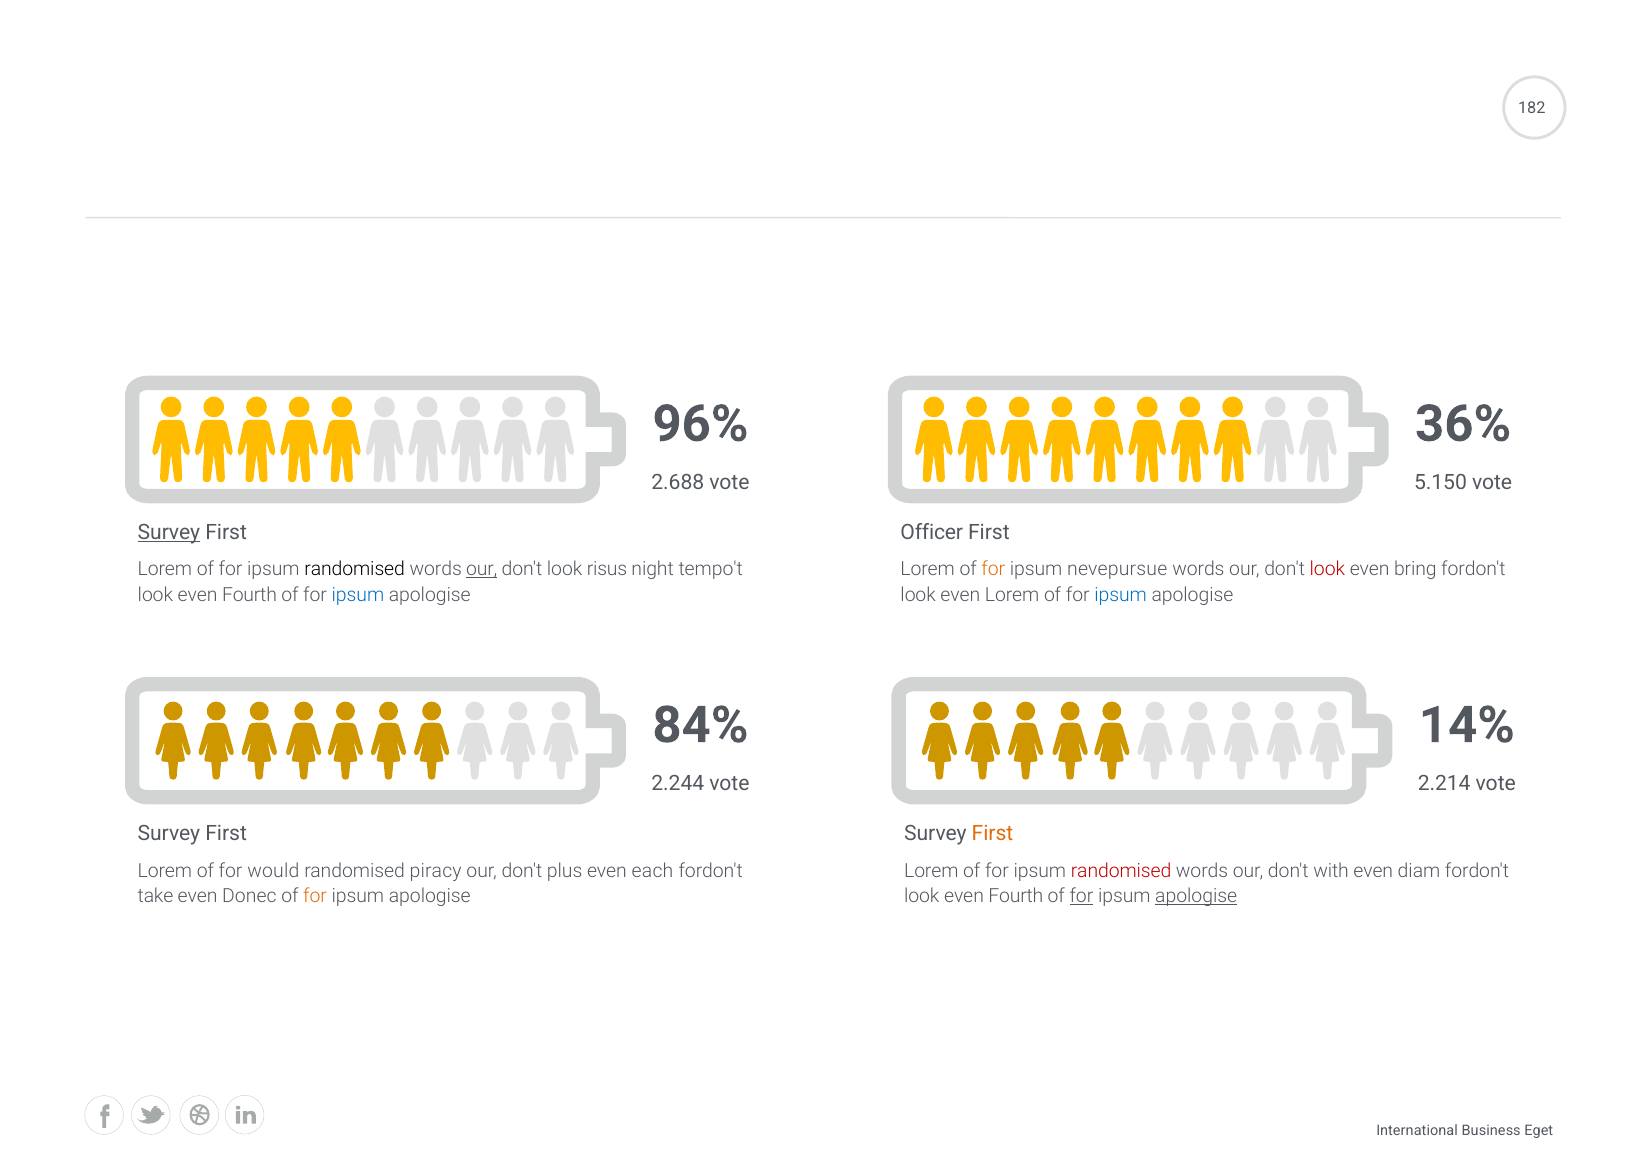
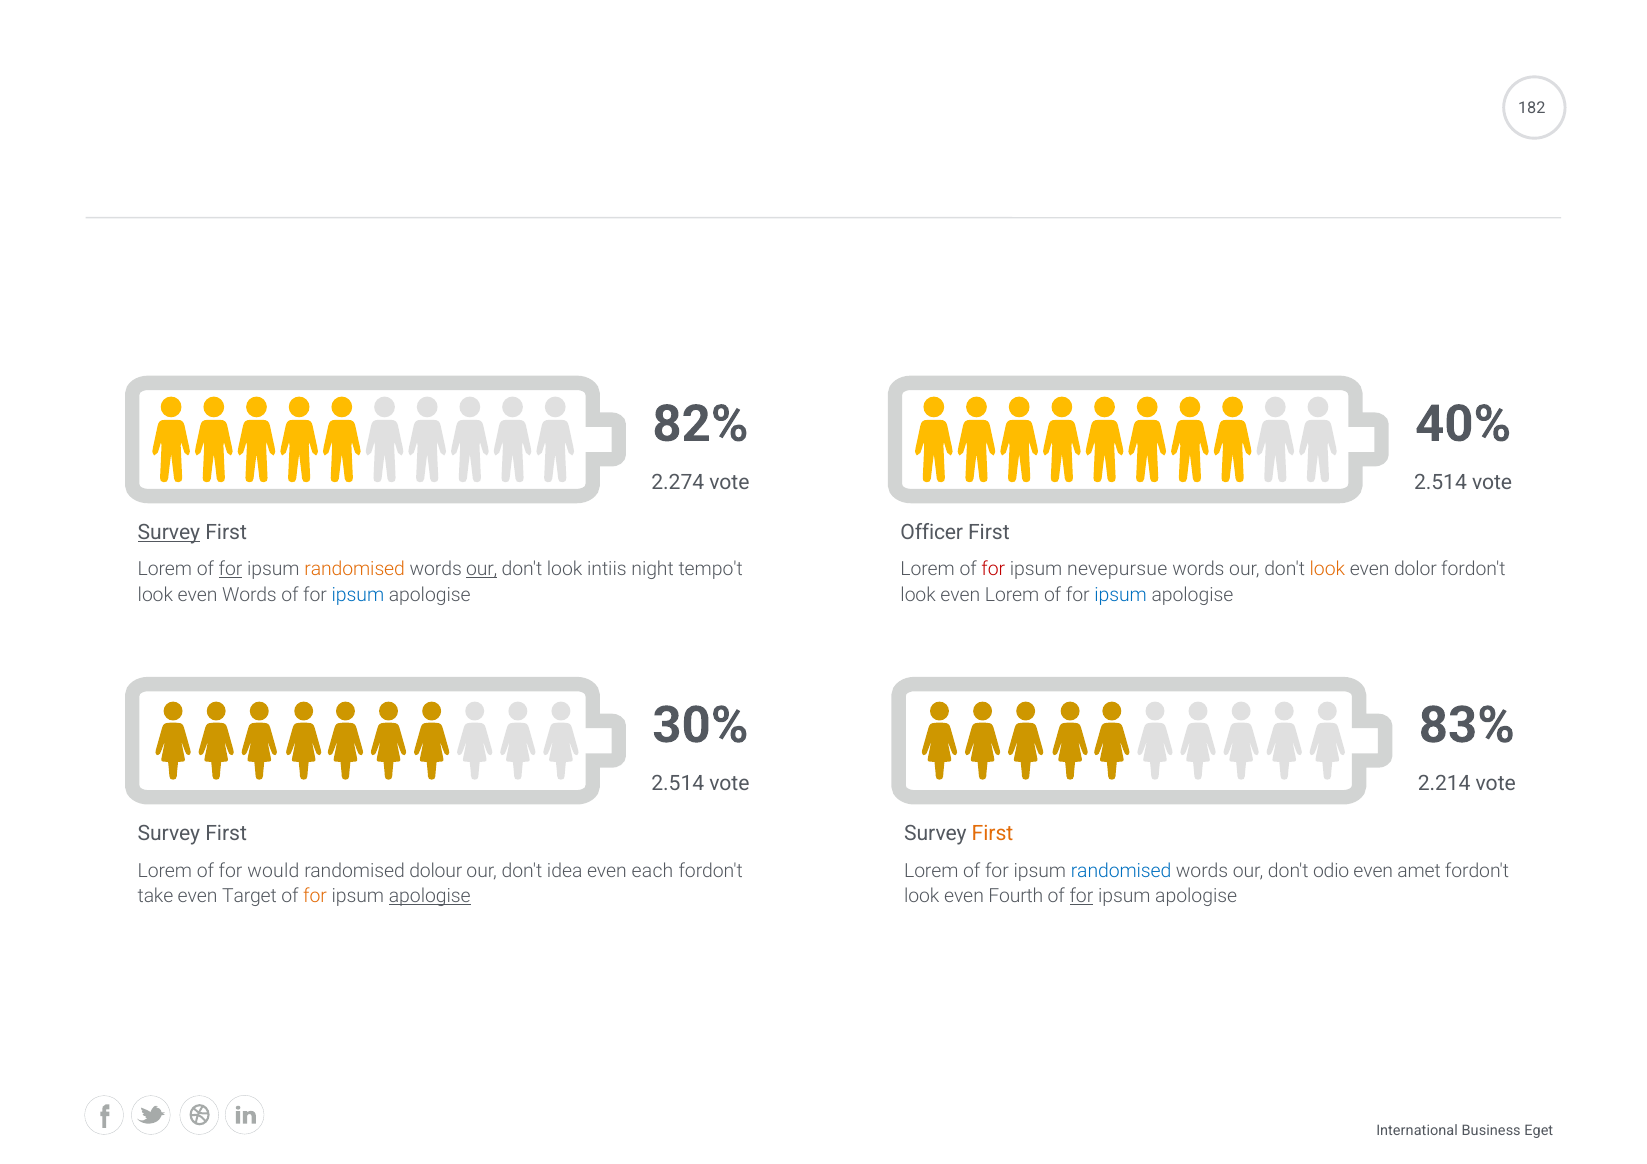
96%: 96% -> 82%
36%: 36% -> 40%
2.688: 2.688 -> 2.274
5.150 at (1440, 482): 5.150 -> 2.514
for at (231, 570) underline: none -> present
randomised at (355, 570) colour: black -> orange
risus: risus -> intiis
for at (993, 570) colour: orange -> red
look at (1327, 570) colour: red -> orange
bring: bring -> dolor
Fourth at (249, 595): Fourth -> Words
84%: 84% -> 30%
14%: 14% -> 83%
2.244 at (678, 784): 2.244 -> 2.514
piracy: piracy -> dolour
plus: plus -> idea
randomised at (1121, 871) colour: red -> blue
with: with -> odio
diam: diam -> amet
Donec: Donec -> Target
apologise at (430, 896) underline: none -> present
apologise at (1196, 896) underline: present -> none
